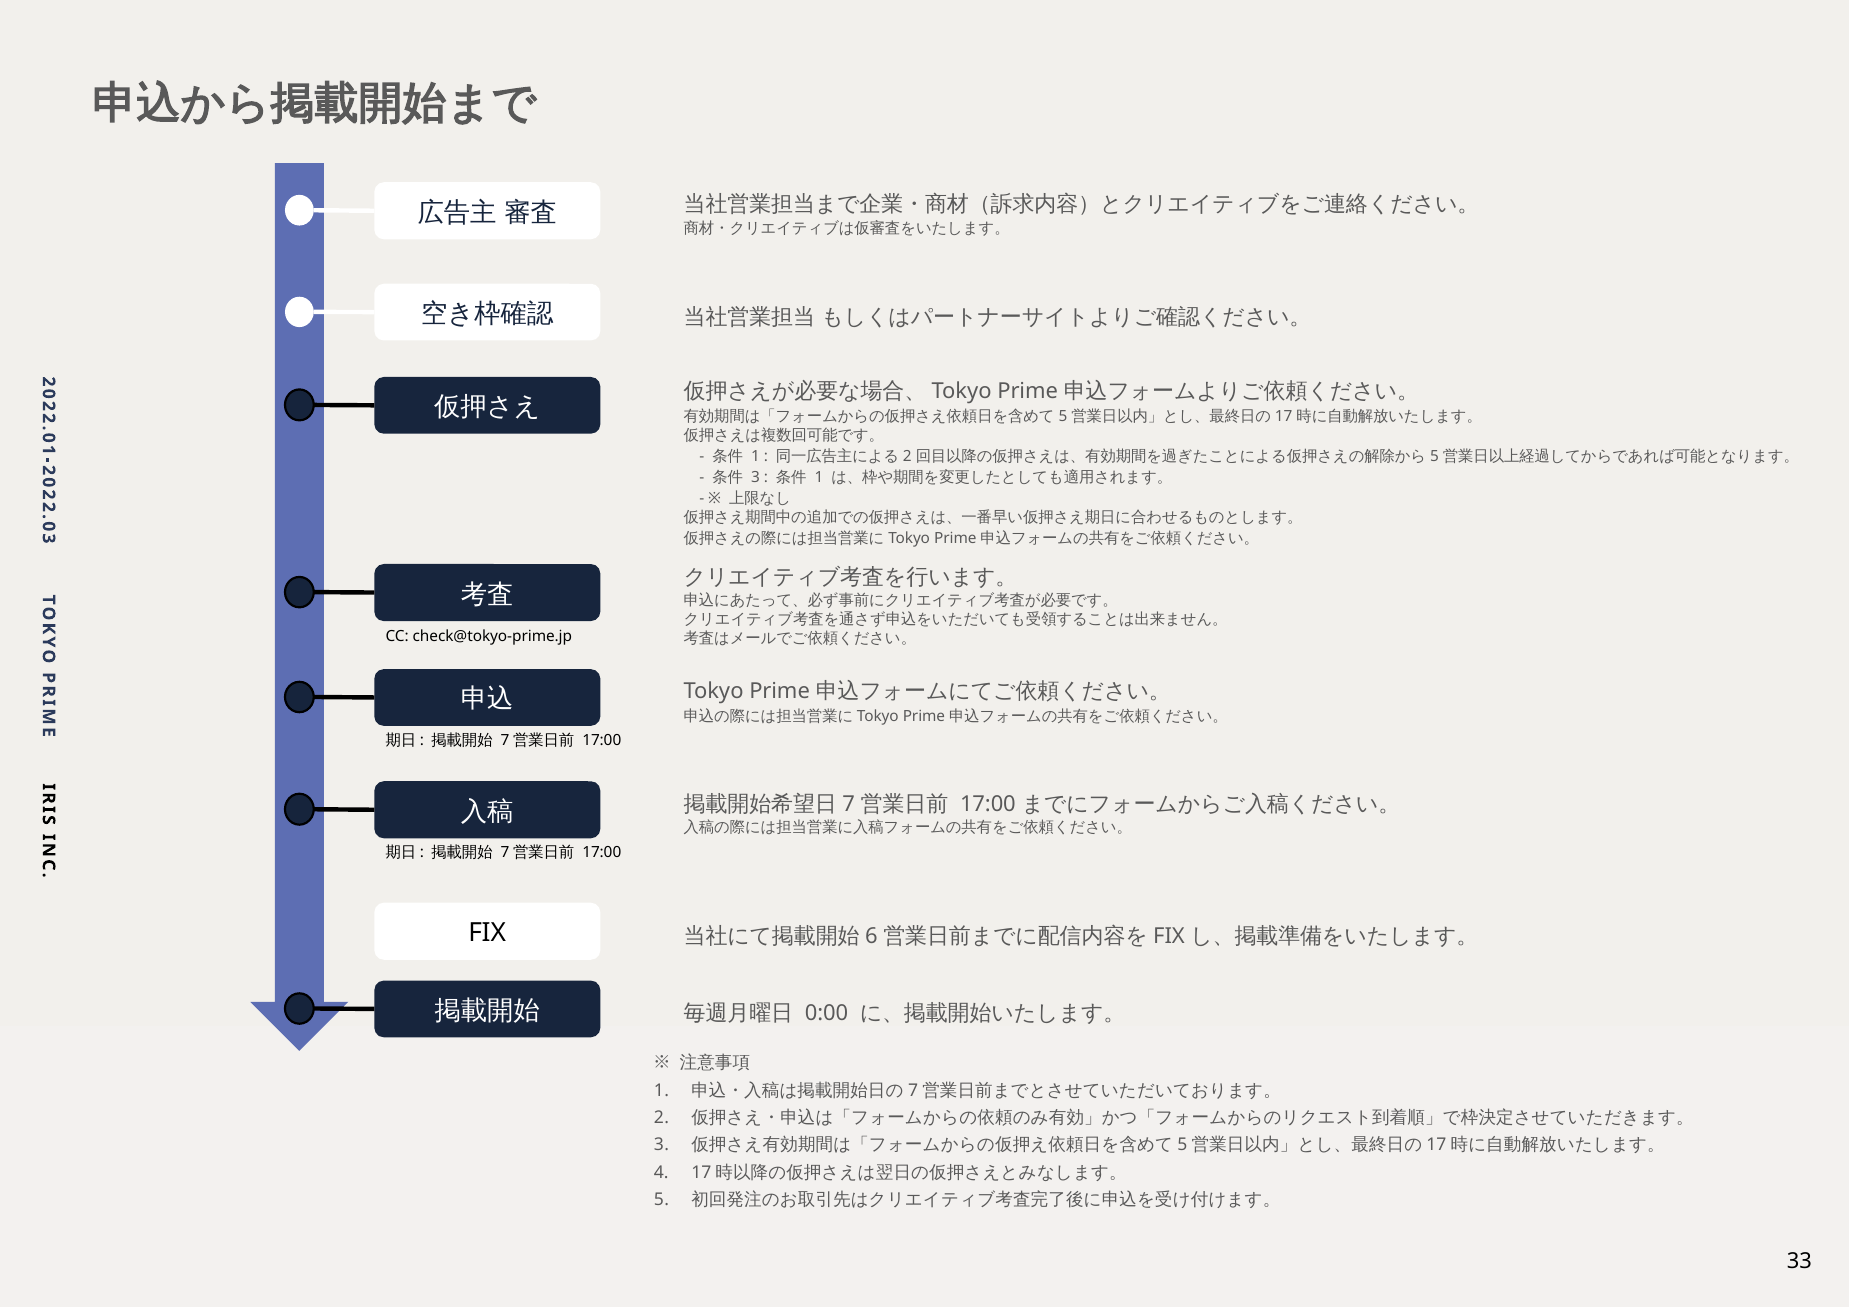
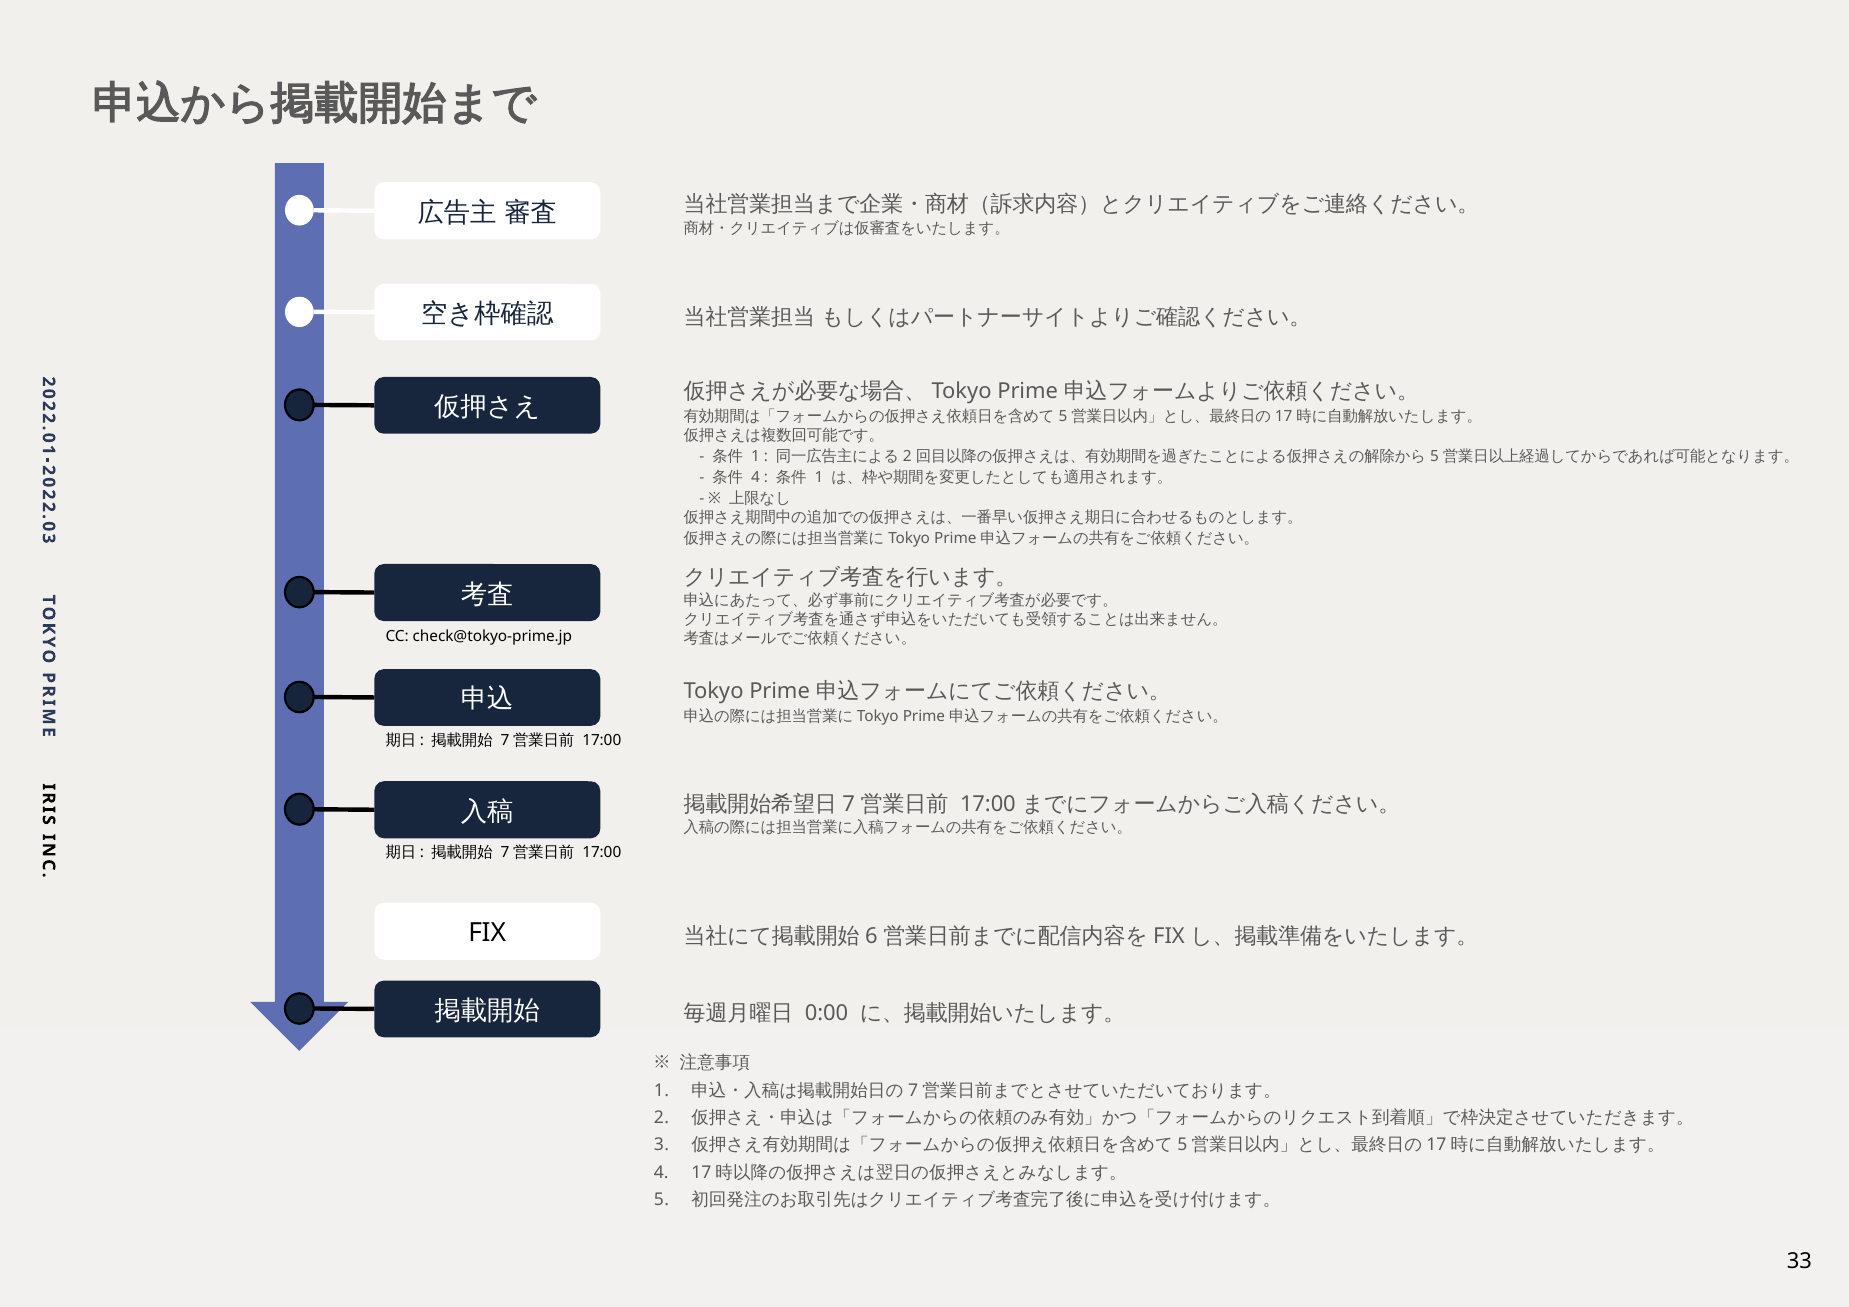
3 at (756, 477): 3 -> 4
